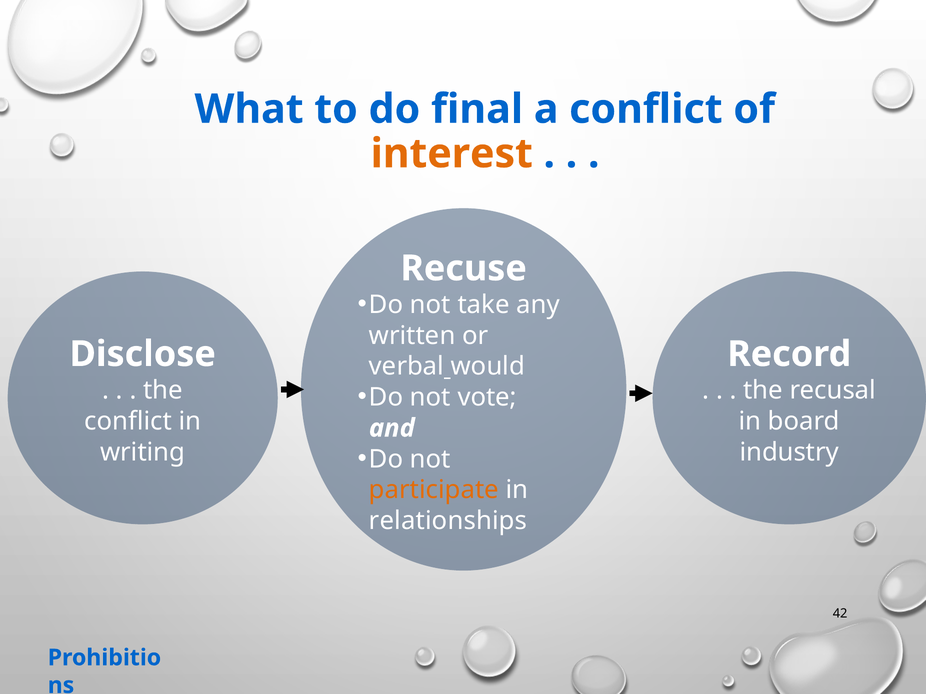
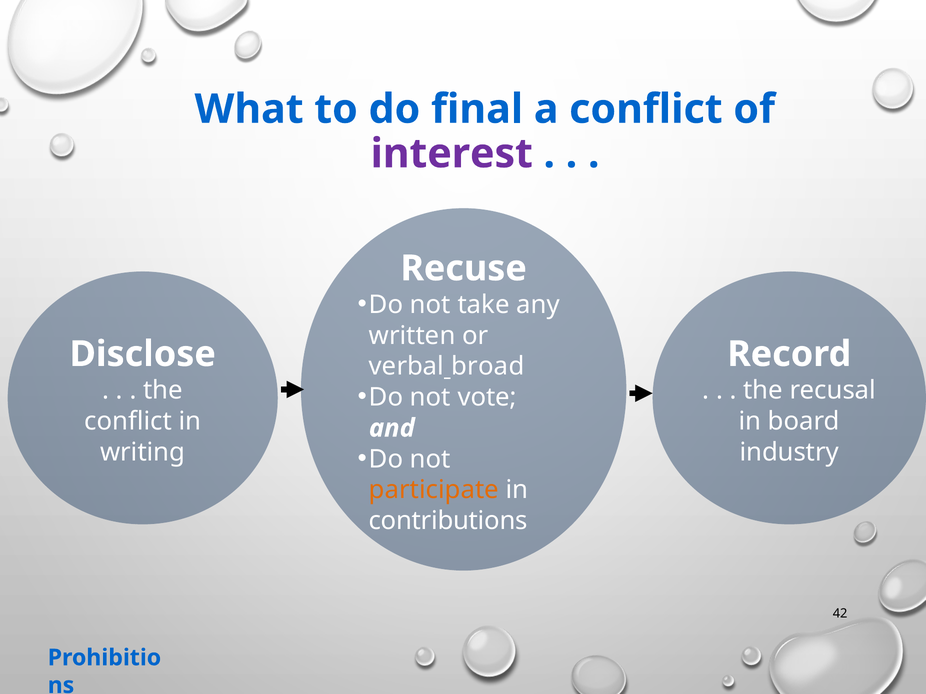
interest colour: orange -> purple
would: would -> broad
relationships: relationships -> contributions
